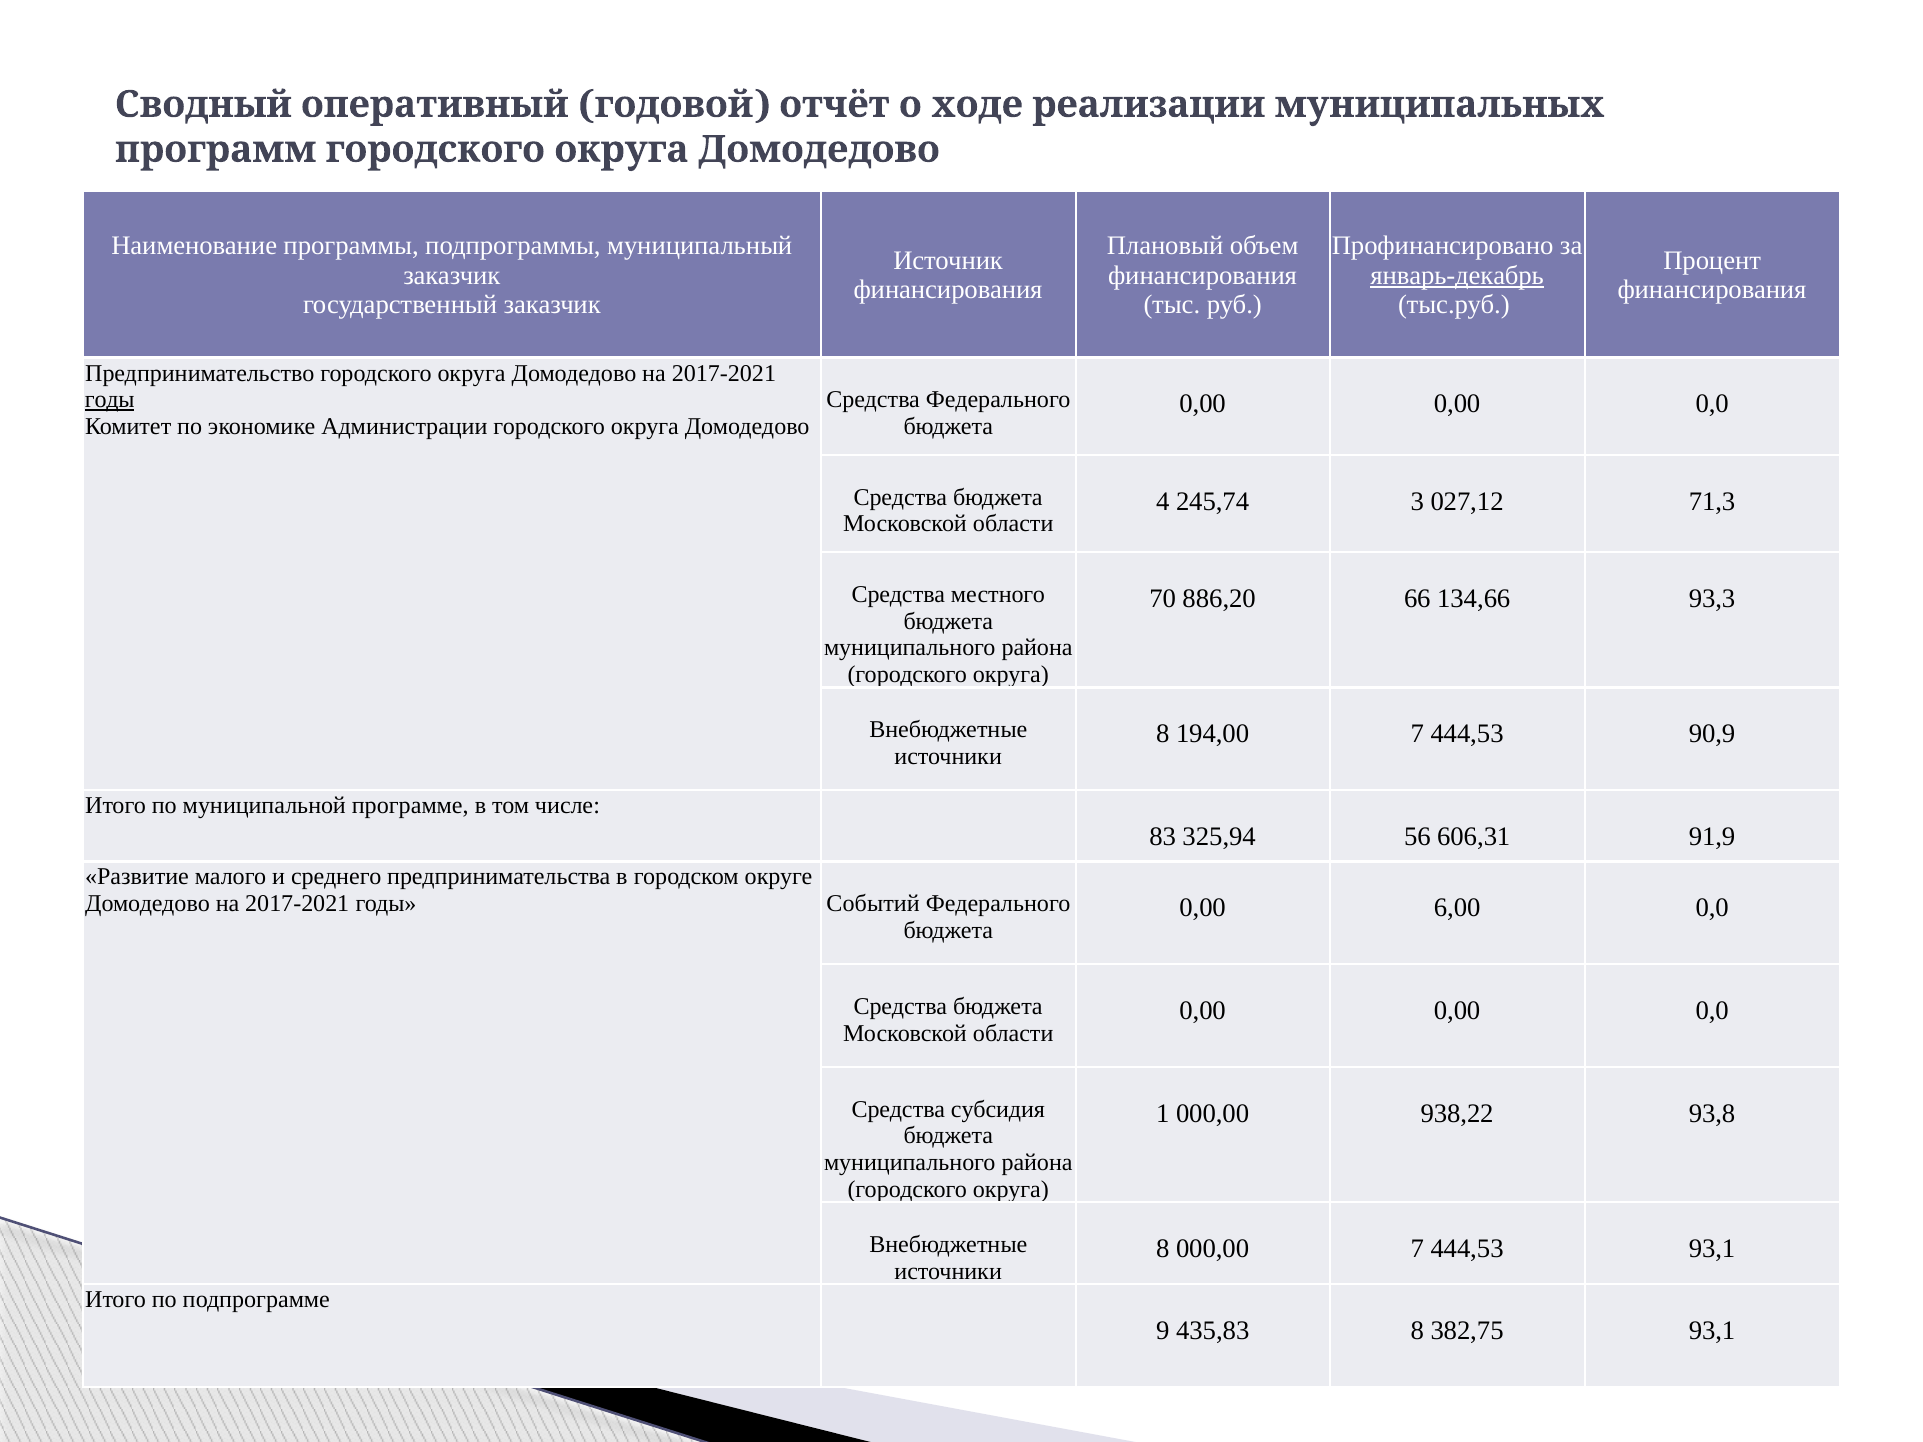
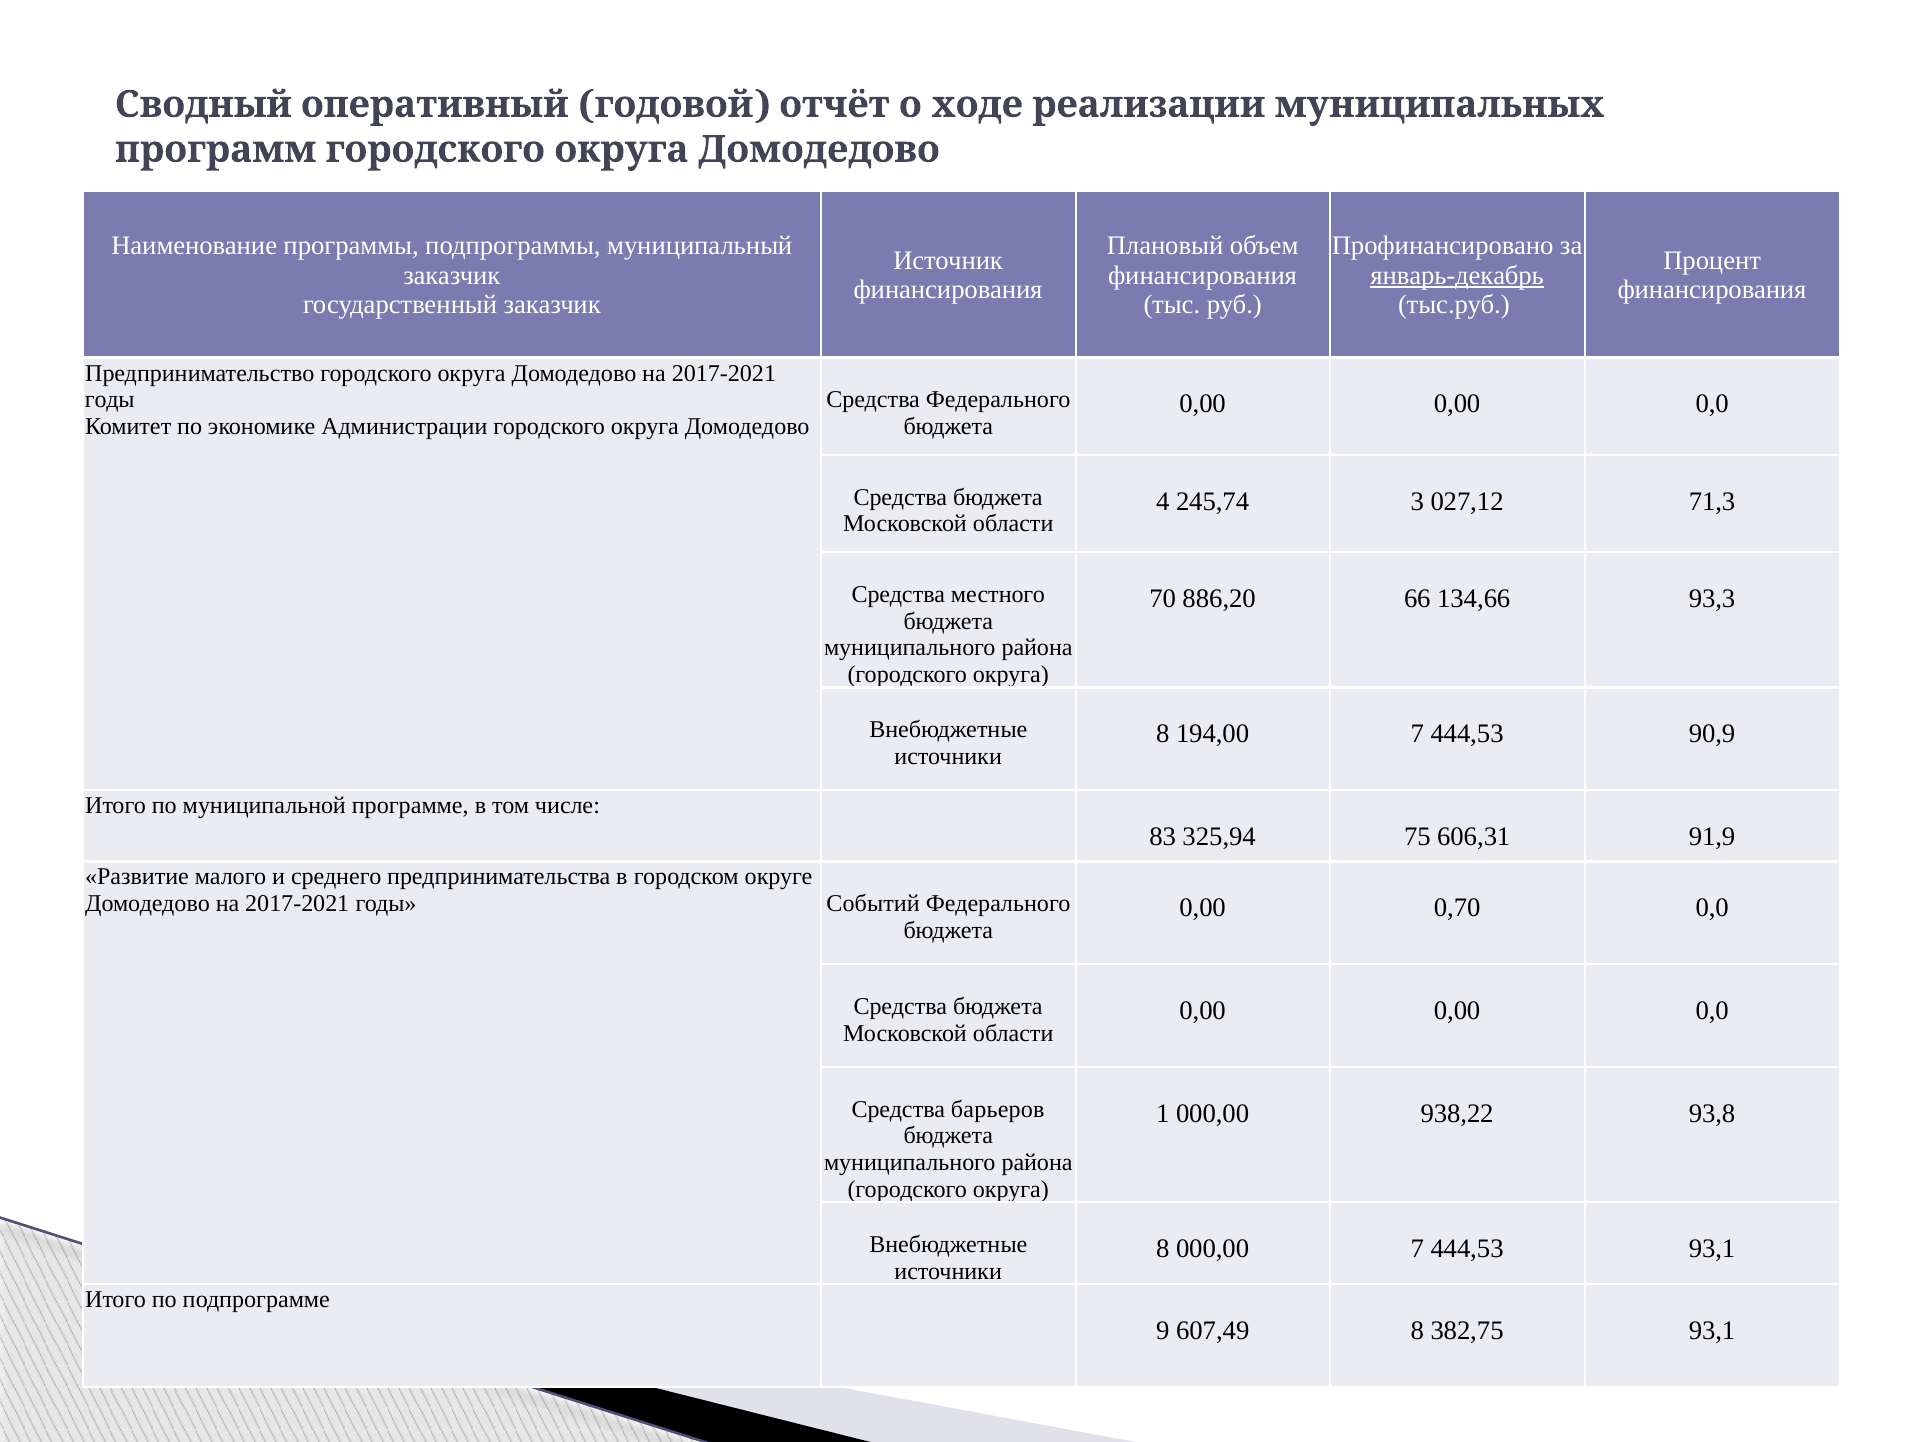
годы at (110, 400) underline: present -> none
56: 56 -> 75
6,00: 6,00 -> 0,70
субсидия: субсидия -> барьеров
435,83: 435,83 -> 607,49
